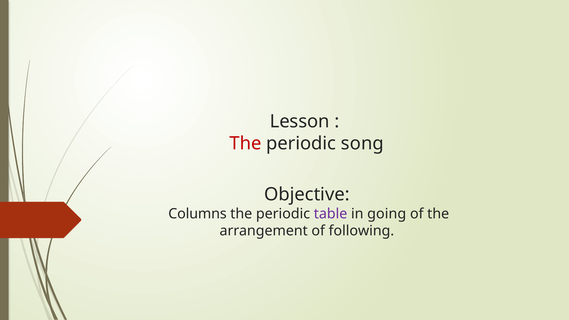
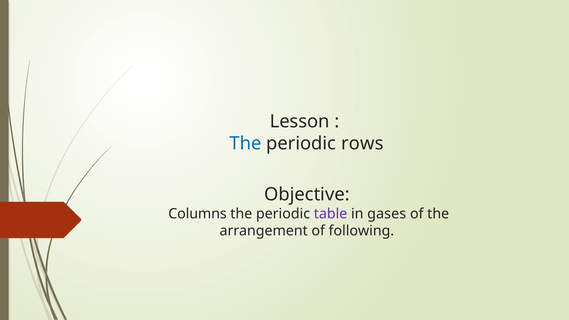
The at (246, 143) colour: red -> blue
song: song -> rows
going: going -> gases
